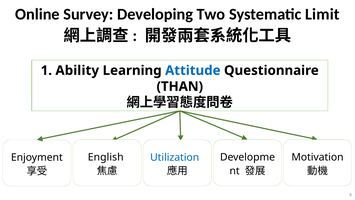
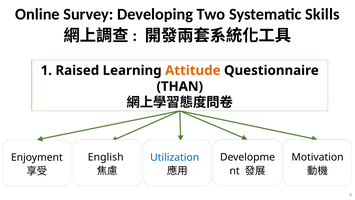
Limit: Limit -> Skills
Ability: Ability -> Raised
Attitude colour: blue -> orange
